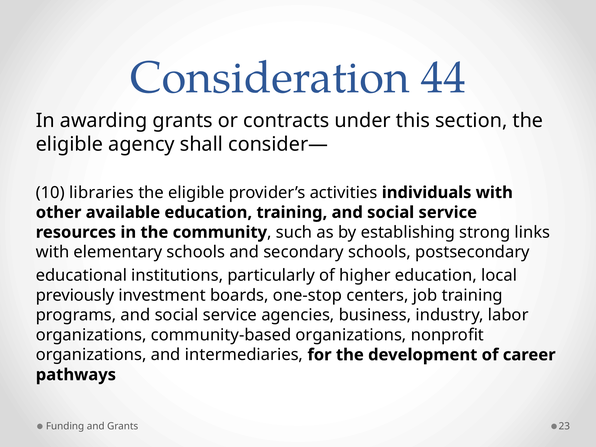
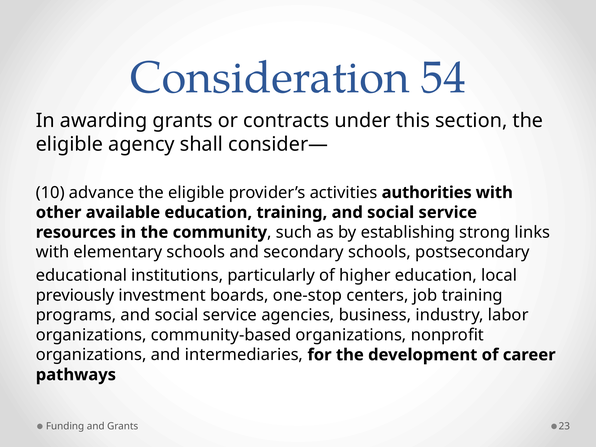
44: 44 -> 54
libraries: libraries -> advance
individuals: individuals -> authorities
